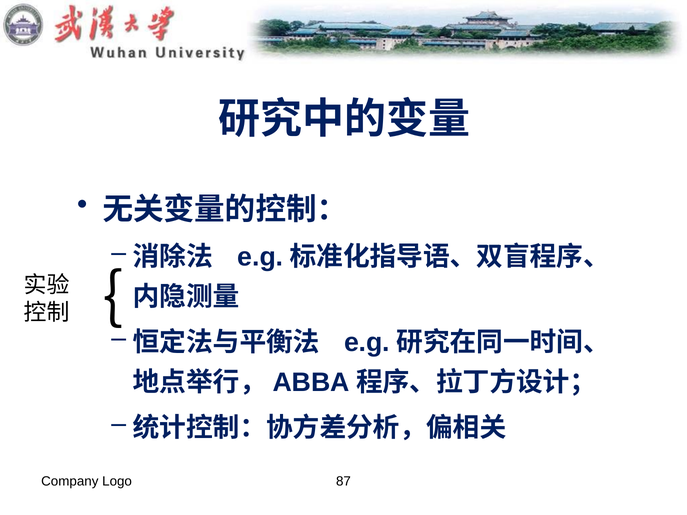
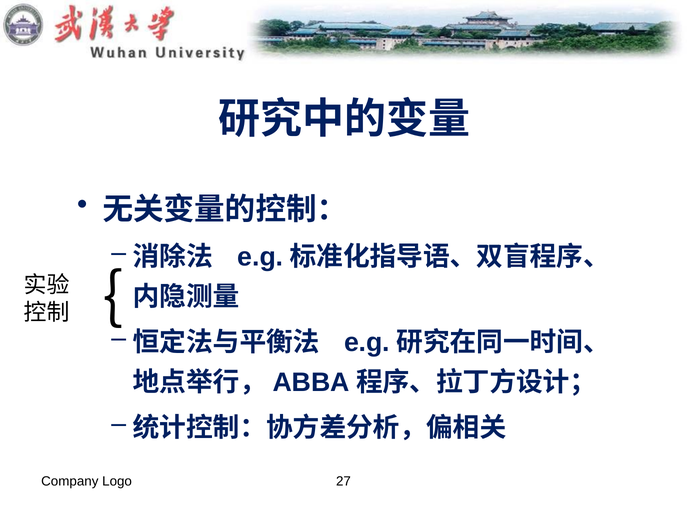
87: 87 -> 27
